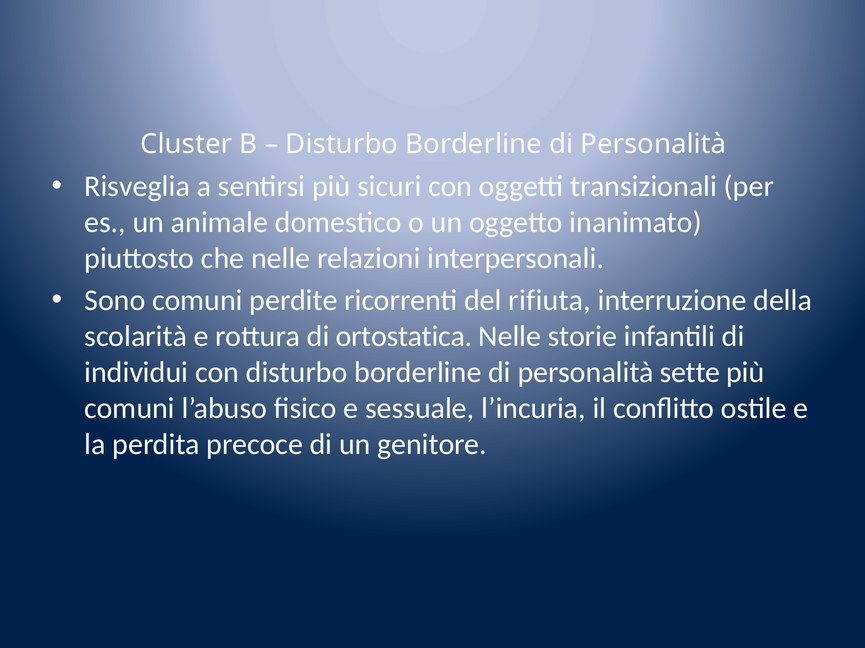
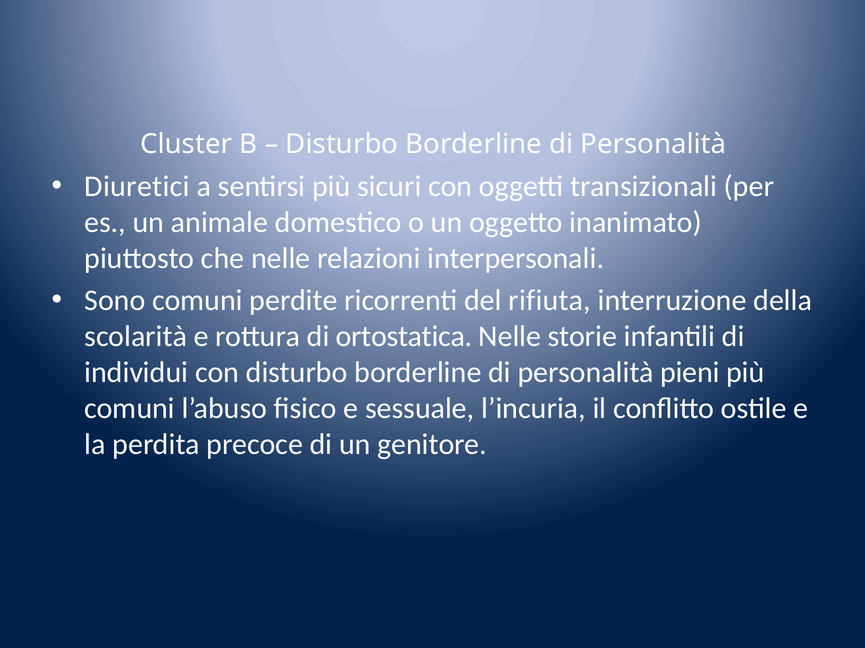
Risveglia: Risveglia -> Diuretici
sette: sette -> pieni
